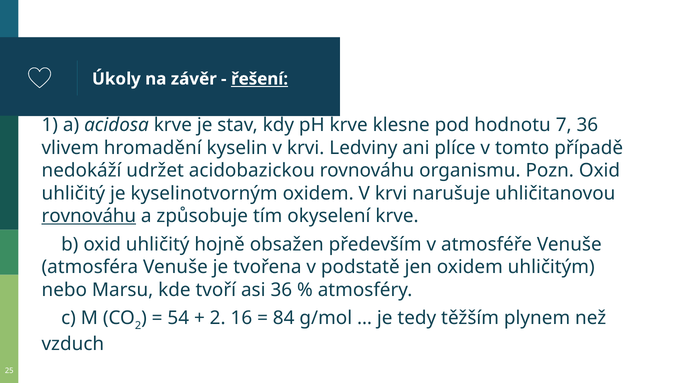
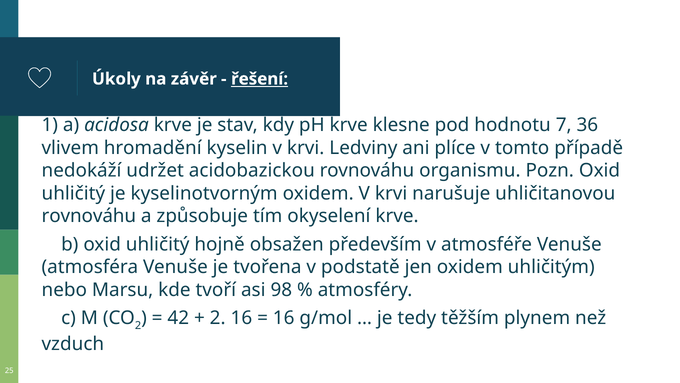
rovnováhu at (89, 216) underline: present -> none
asi 36: 36 -> 98
54: 54 -> 42
84 at (284, 318): 84 -> 16
